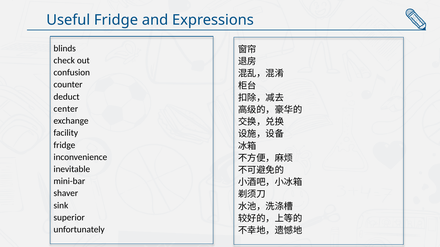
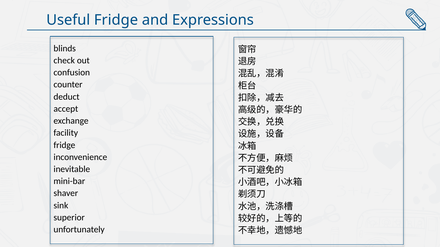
center: center -> accept
